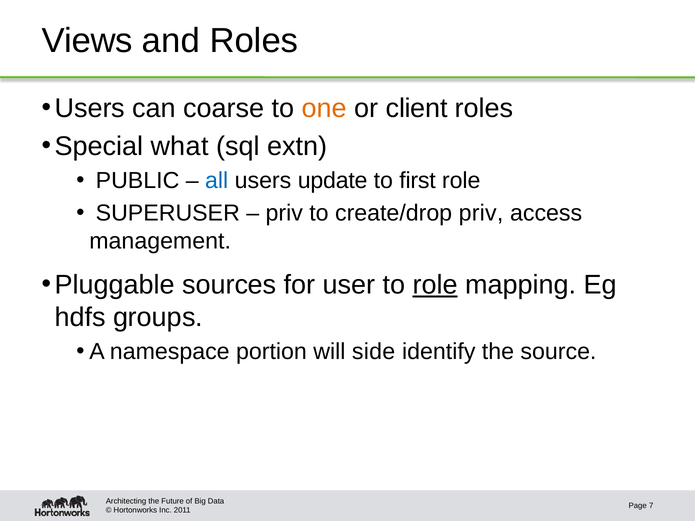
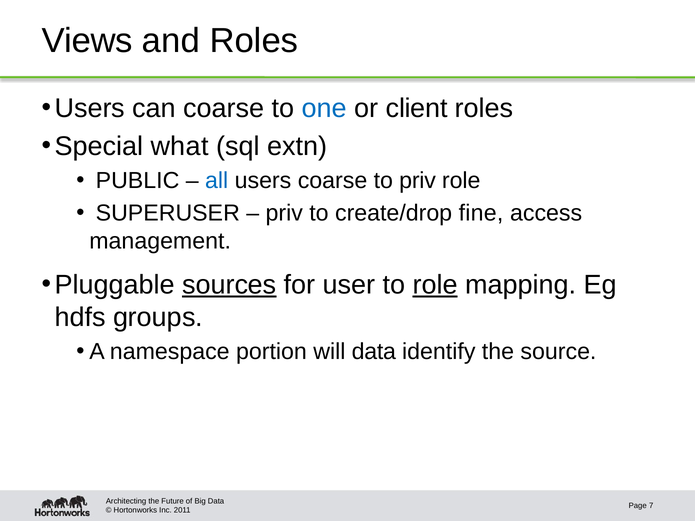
one colour: orange -> blue
users update: update -> coarse
to first: first -> priv
create/drop priv: priv -> fine
sources underline: none -> present
will side: side -> data
